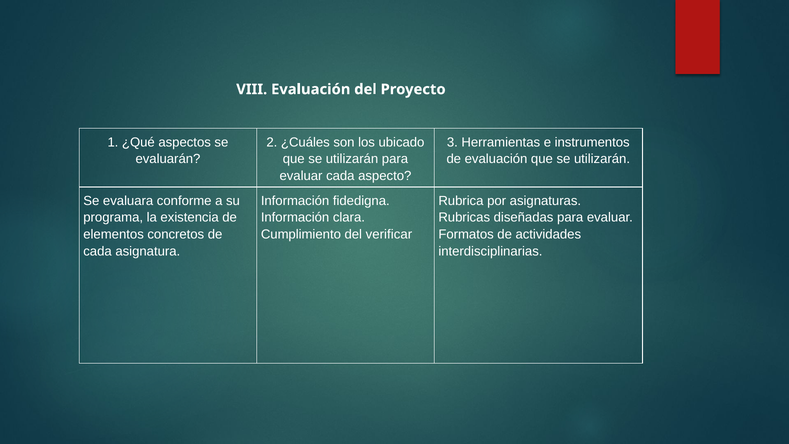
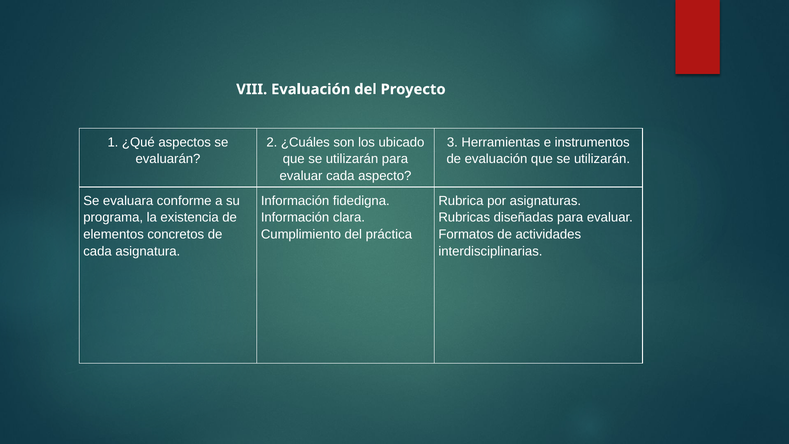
verificar: verificar -> práctica
